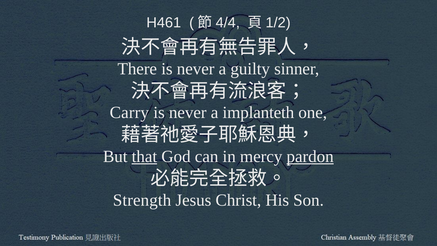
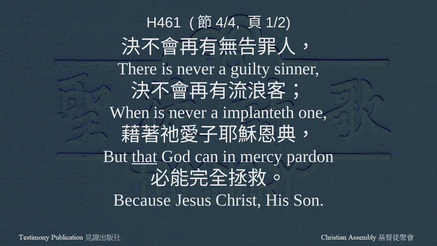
Carry: Carry -> When
pardon underline: present -> none
Strength: Strength -> Because
